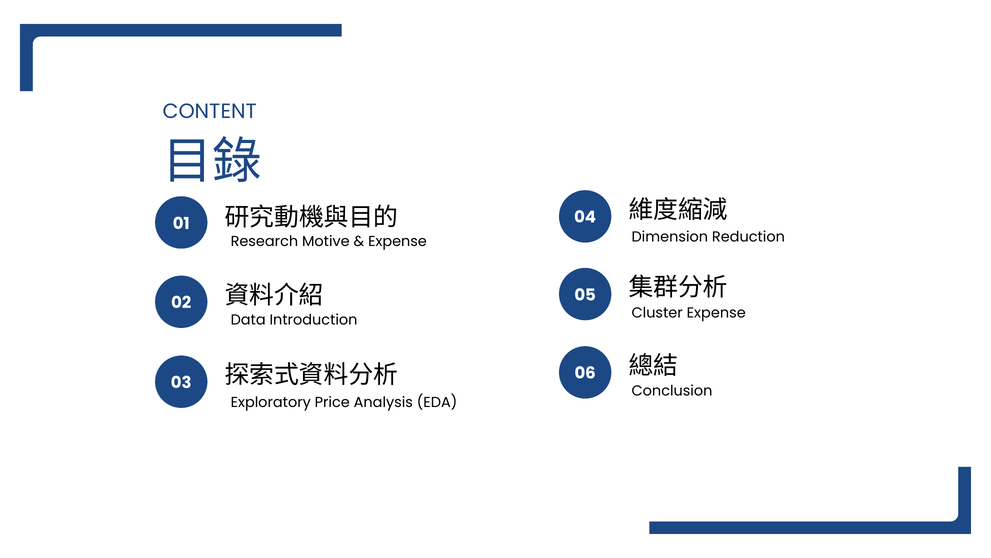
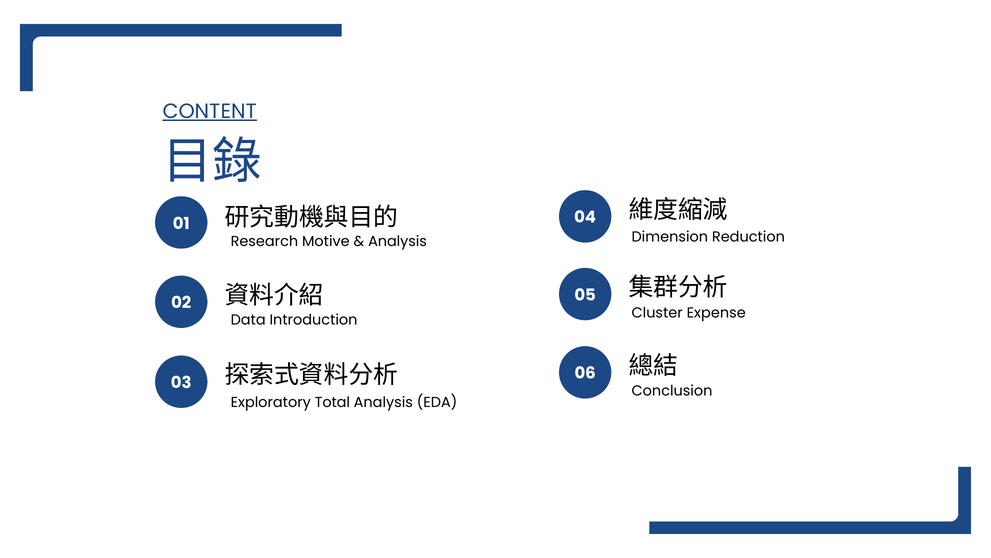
CONTENT underline: none -> present
Expense at (397, 241): Expense -> Analysis
Price: Price -> Total
